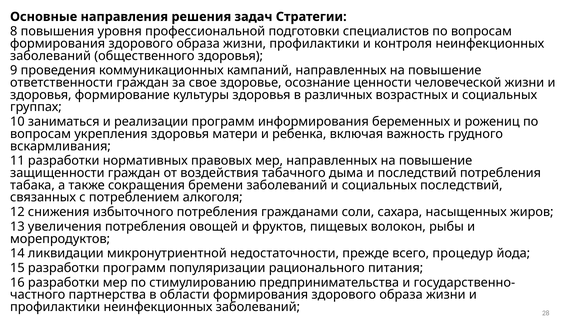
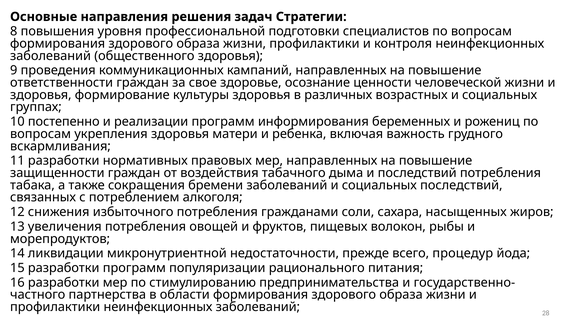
заниматься: заниматься -> постепенно
